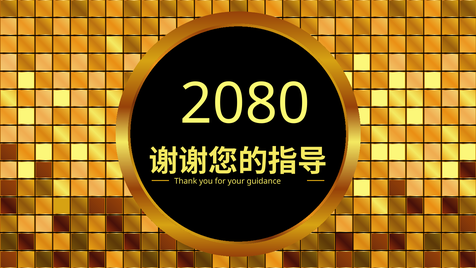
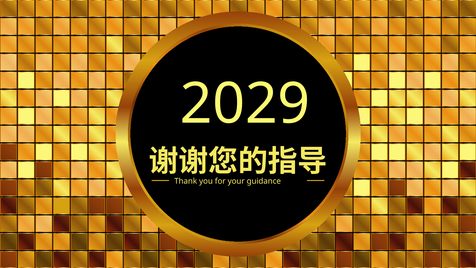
2080: 2080 -> 2029
